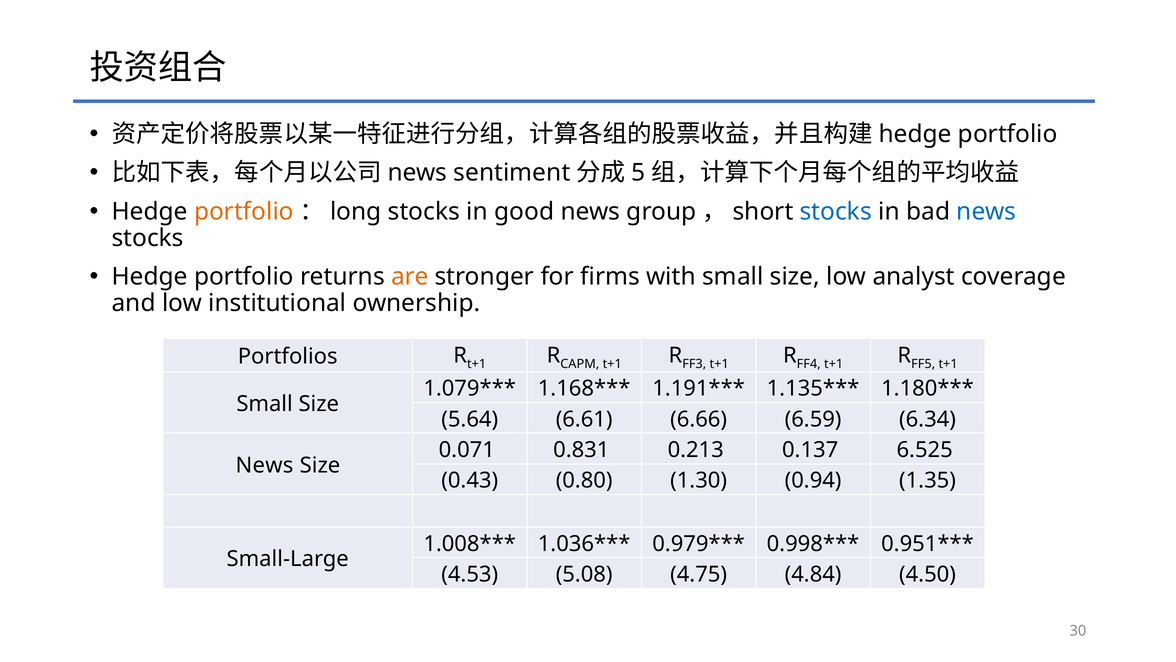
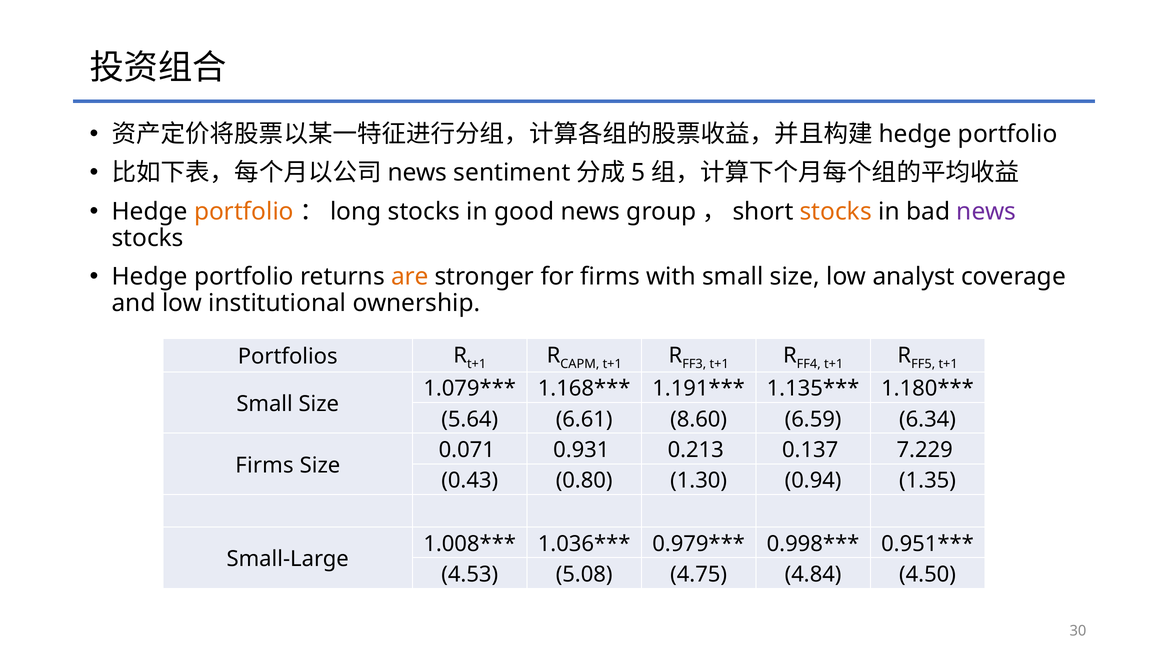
stocks at (836, 211) colour: blue -> orange
news at (986, 211) colour: blue -> purple
6.66: 6.66 -> 8.60
0.831: 0.831 -> 0.931
6.525: 6.525 -> 7.229
News at (264, 465): News -> Firms
